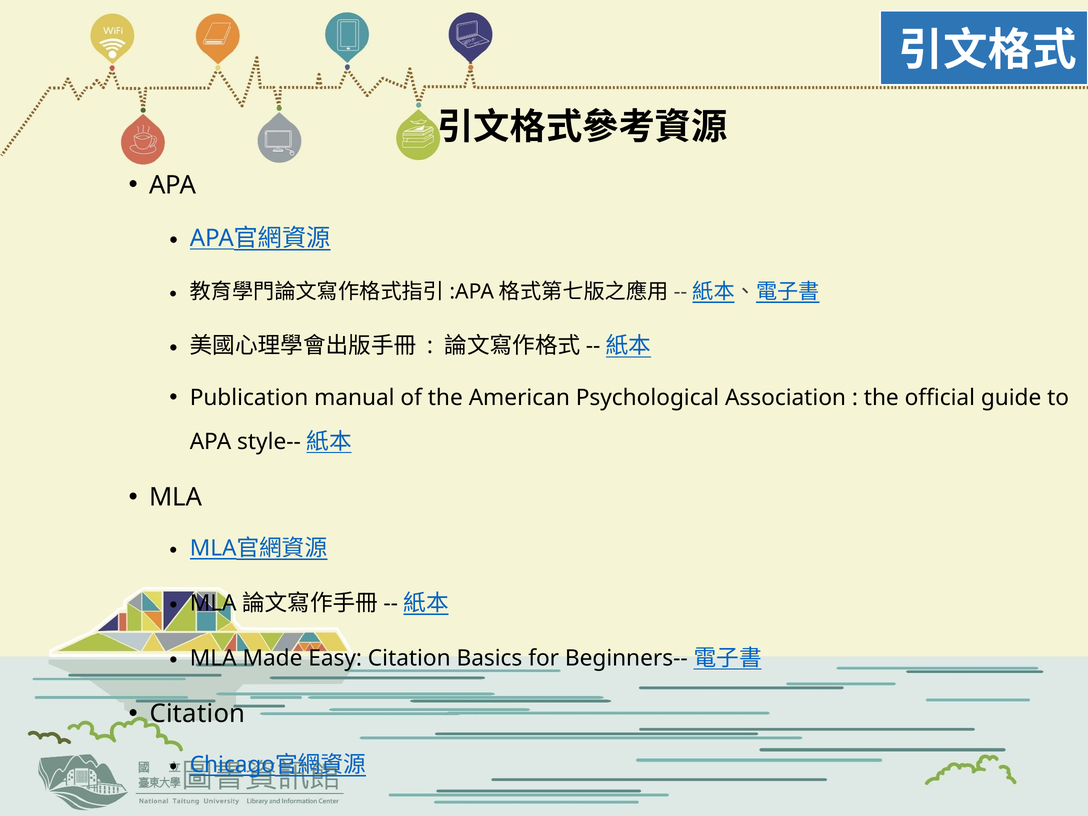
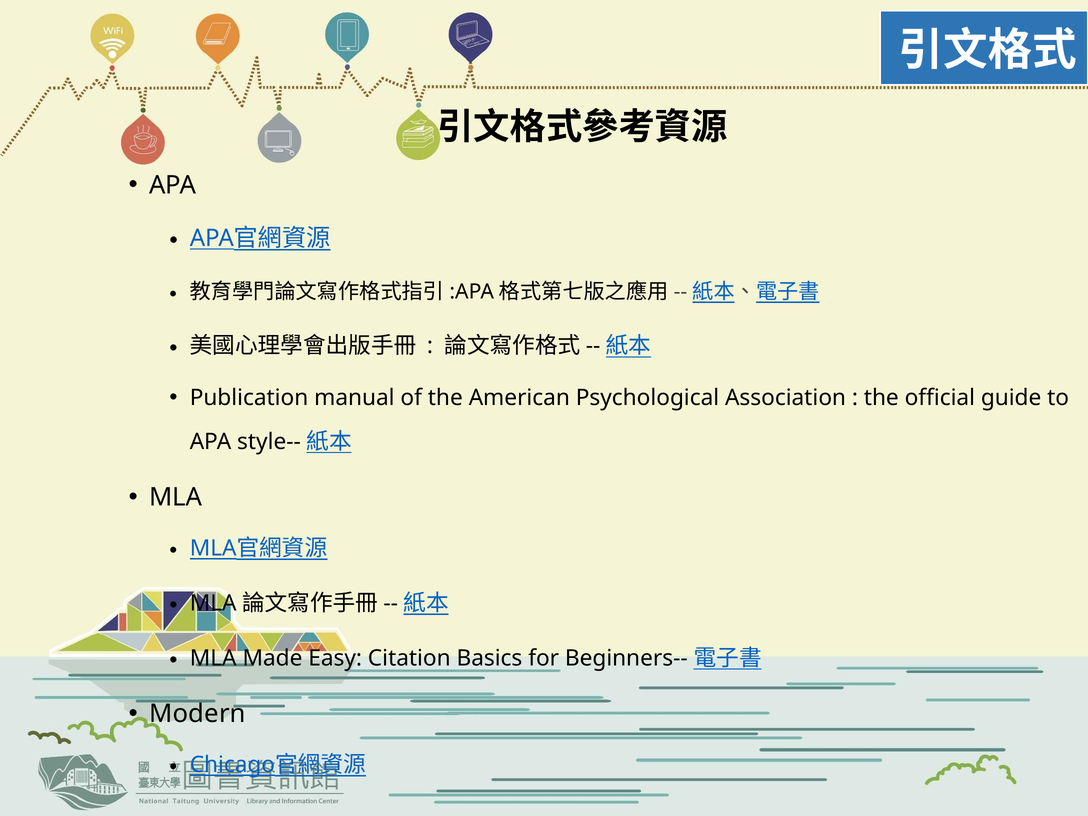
Citation at (197, 714): Citation -> Modern
